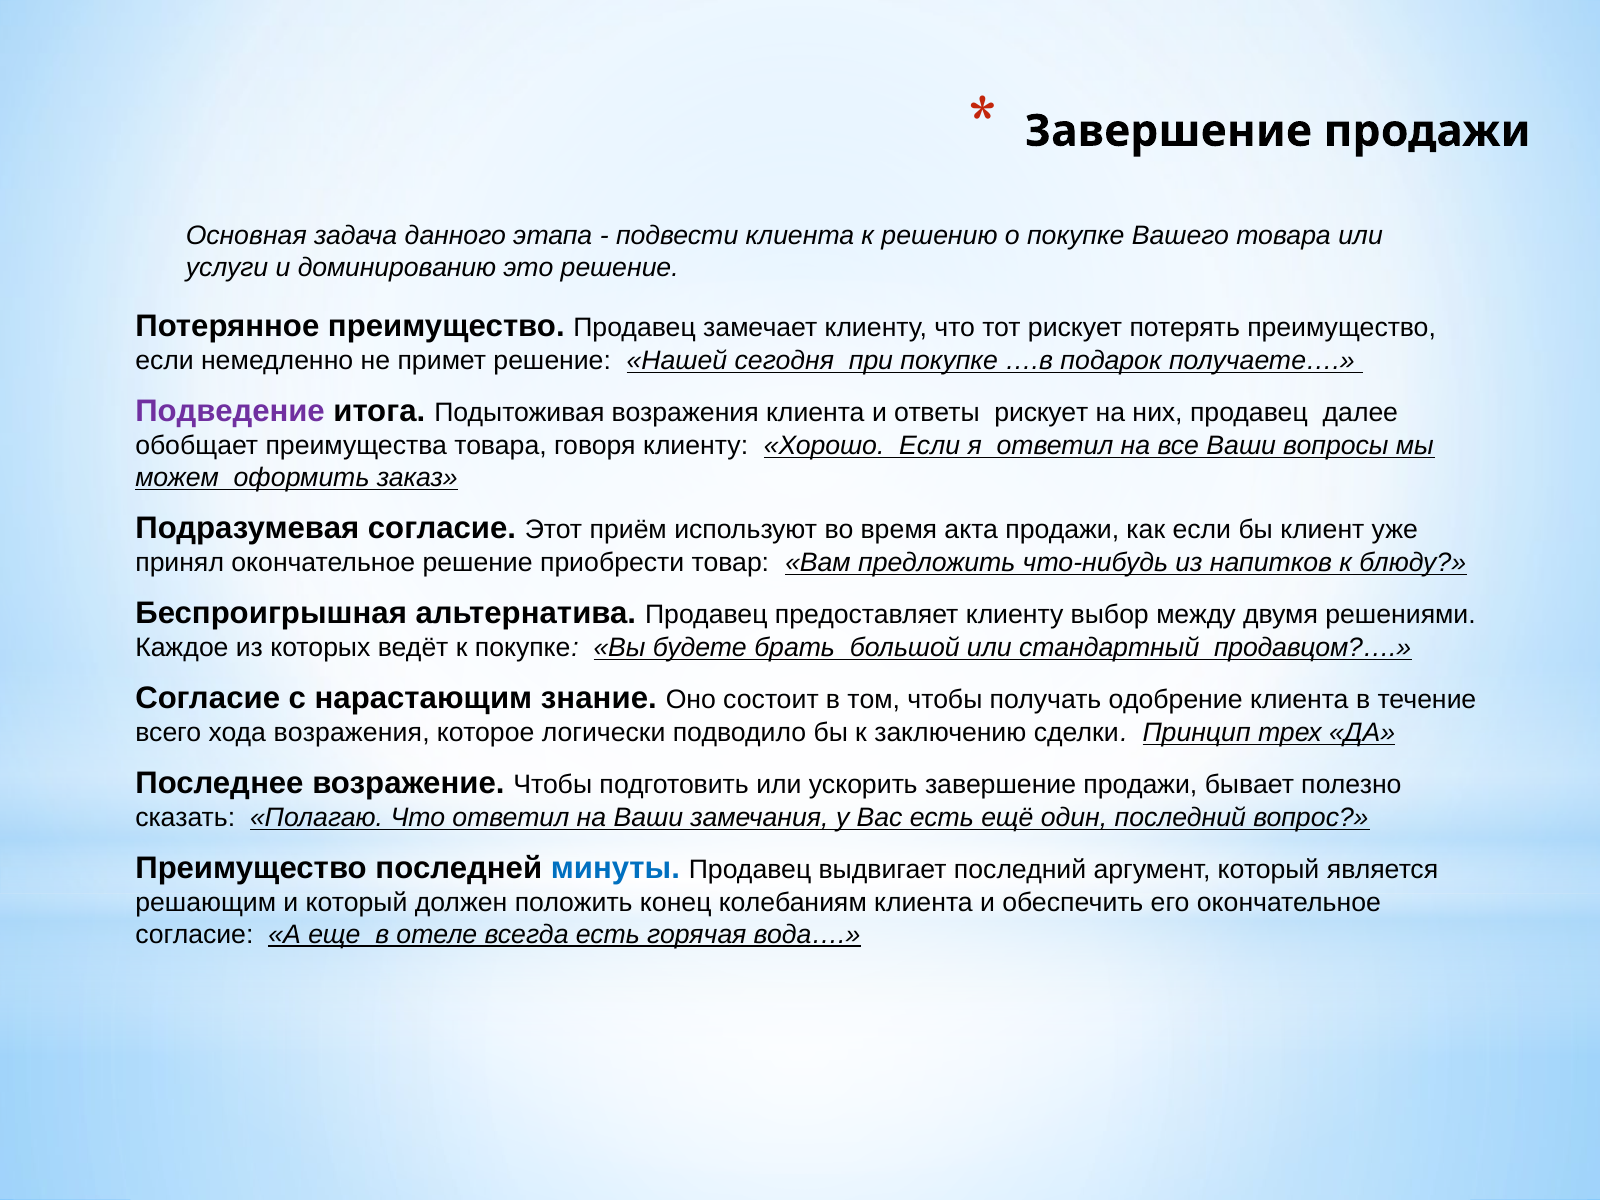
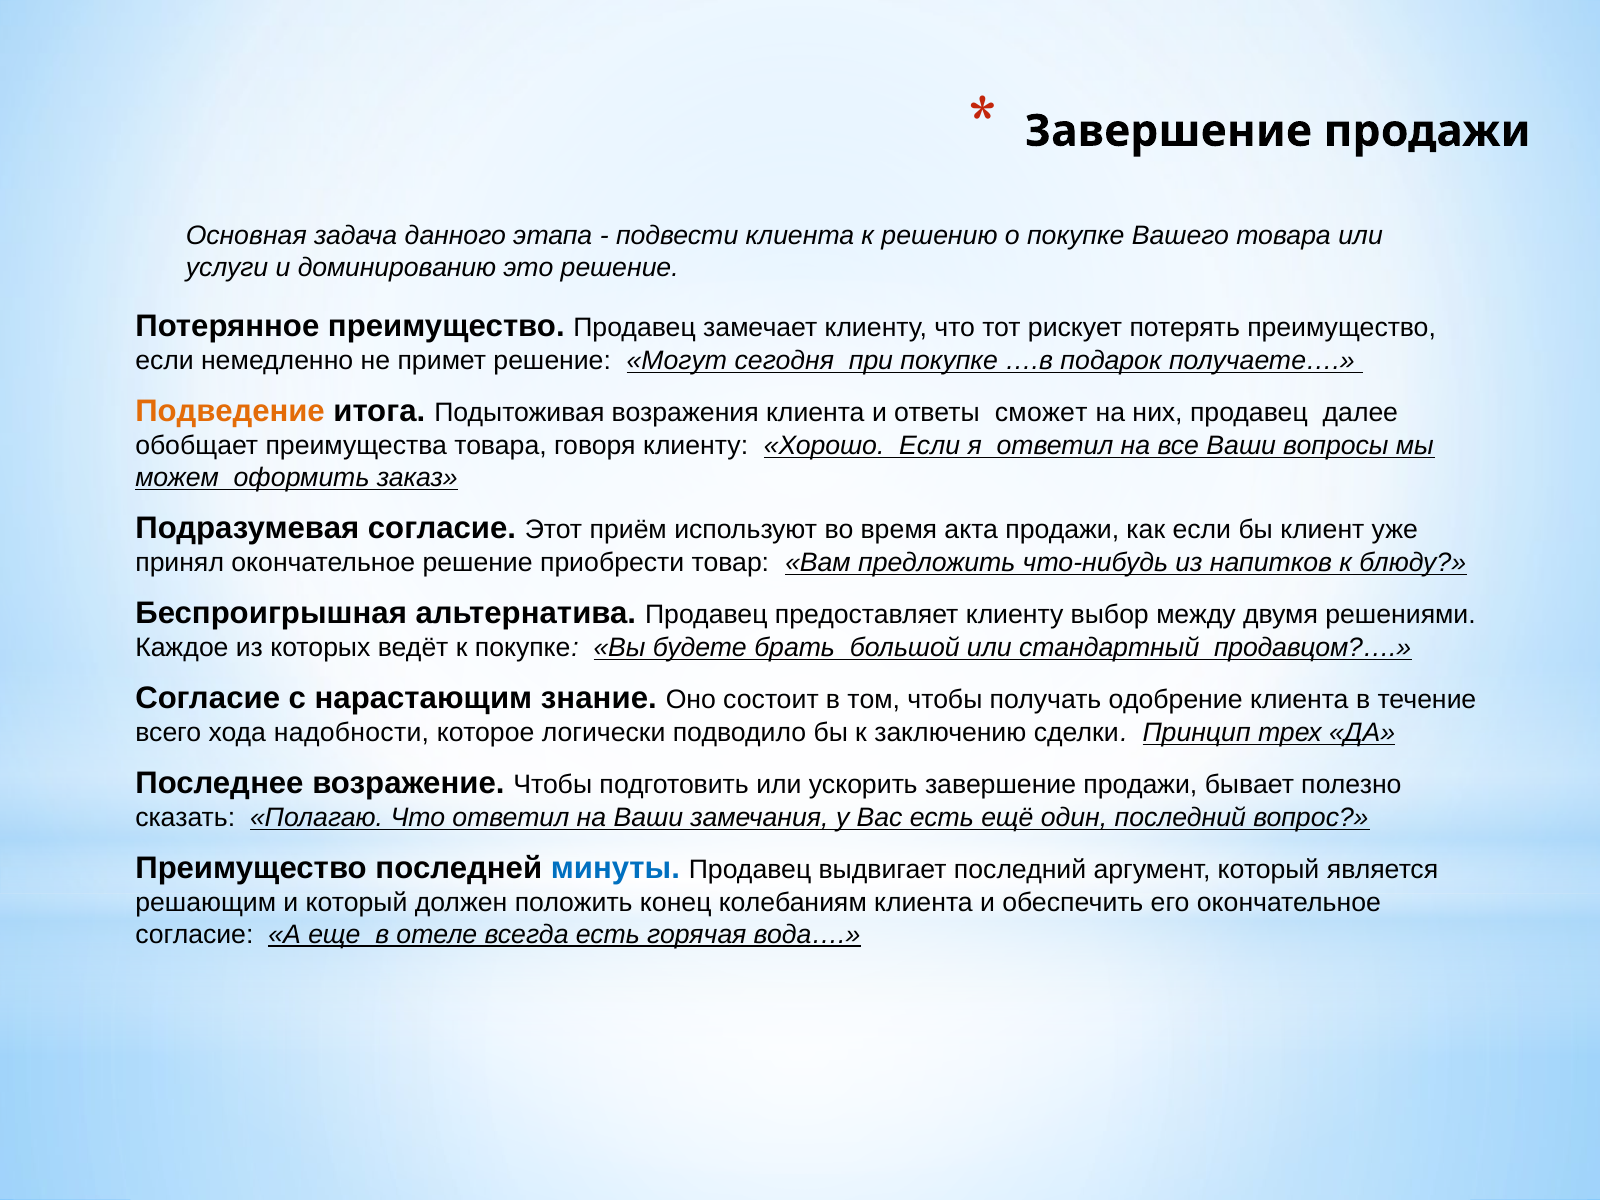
Нашей: Нашей -> Могут
Подведение colour: purple -> orange
ответы рискует: рискует -> сможет
хода возражения: возражения -> надобности
